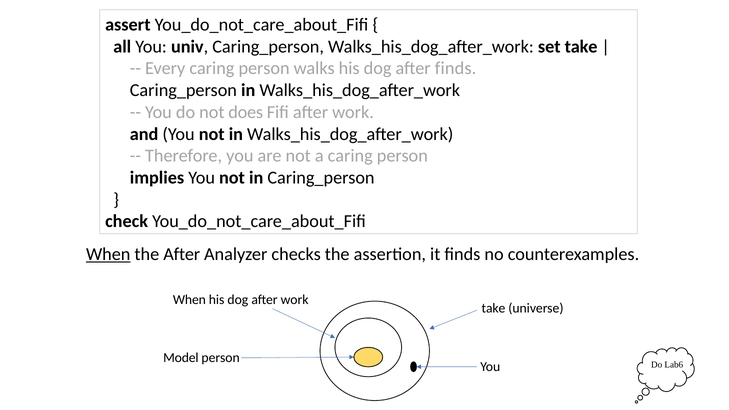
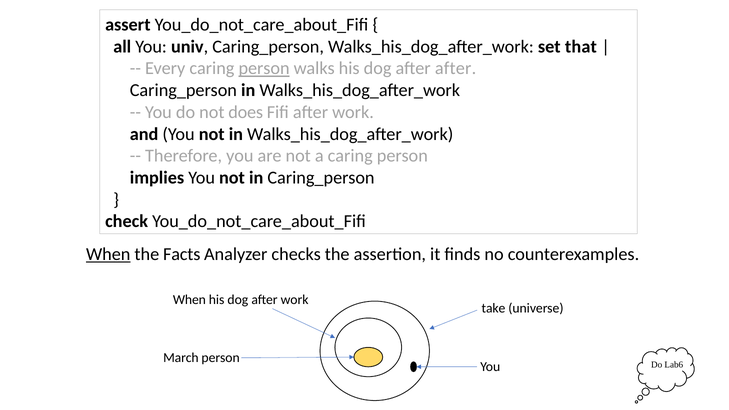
set take: take -> that
person at (264, 68) underline: none -> present
after finds: finds -> after
the After: After -> Facts
Model: Model -> March
